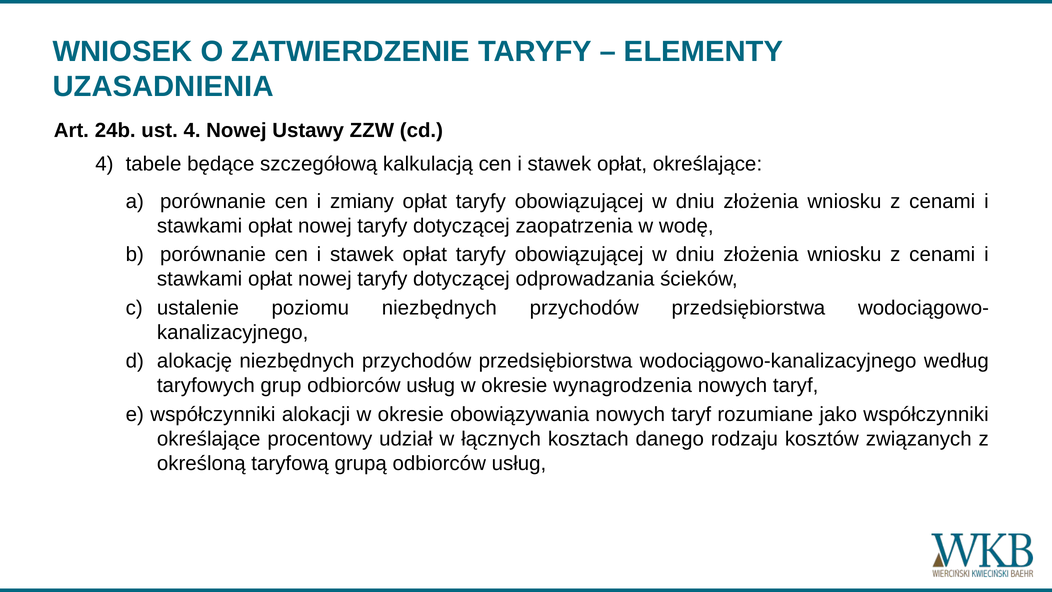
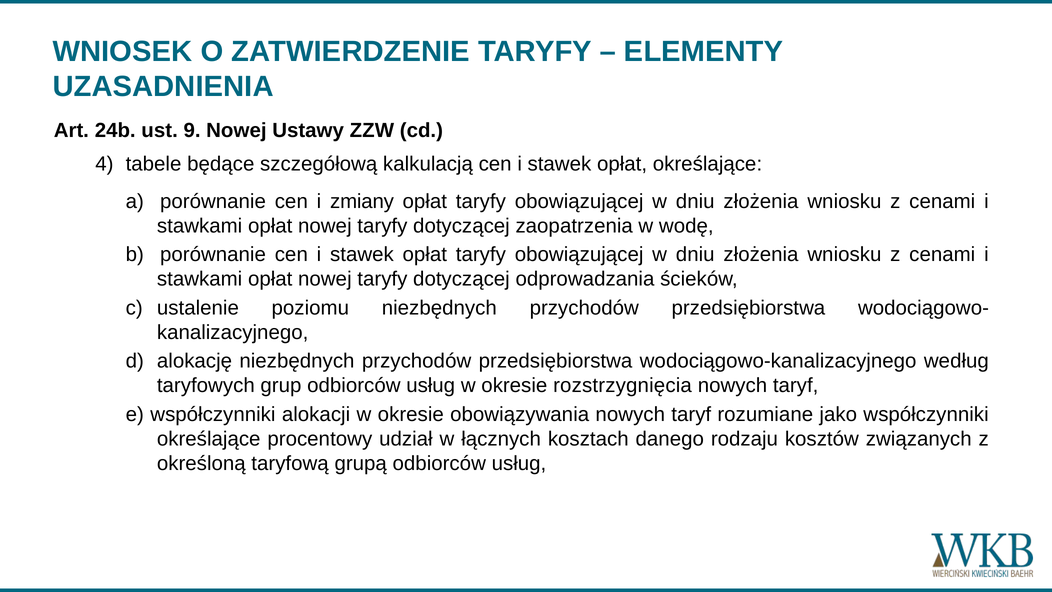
ust 4: 4 -> 9
wynagrodzenia: wynagrodzenia -> rozstrzygnięcia
